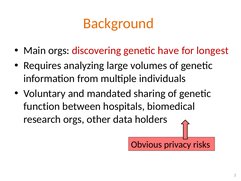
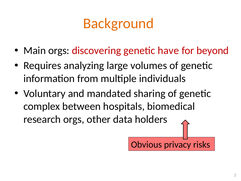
longest: longest -> beyond
function: function -> complex
